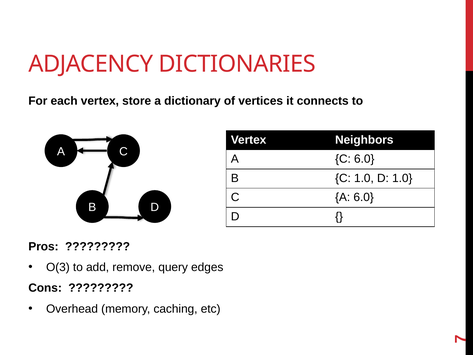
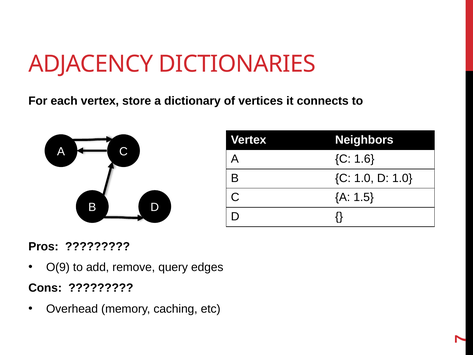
C 6.0: 6.0 -> 1.6
A 6.0: 6.0 -> 1.5
O(3: O(3 -> O(9
